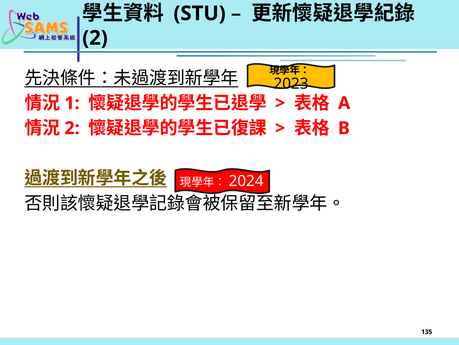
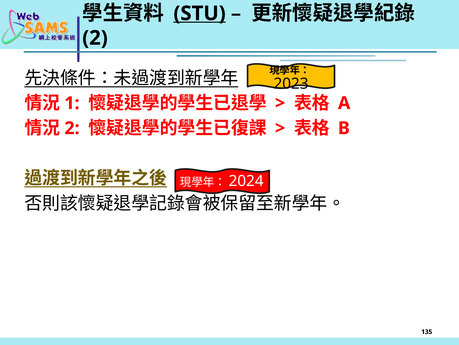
STU underline: none -> present
